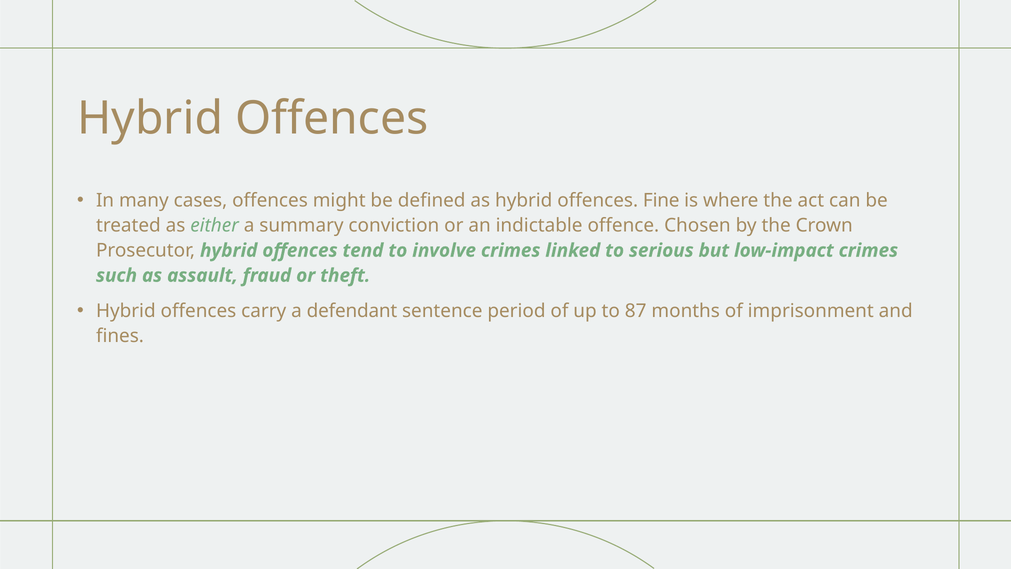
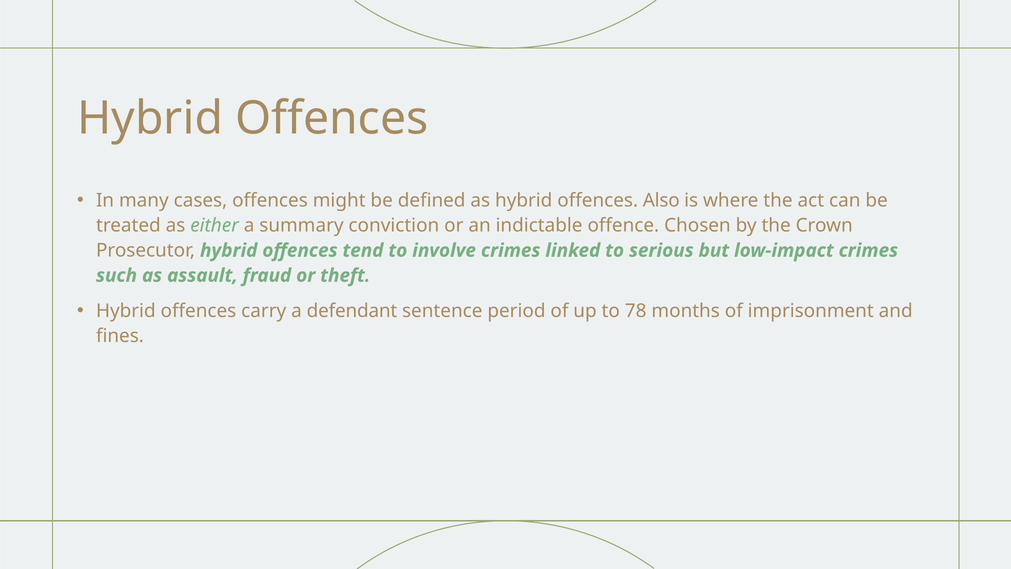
Fine: Fine -> Also
87: 87 -> 78
